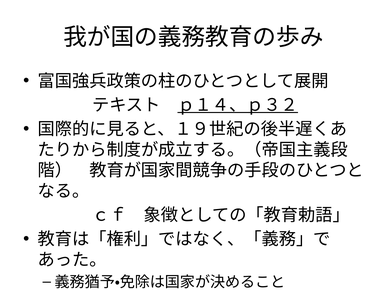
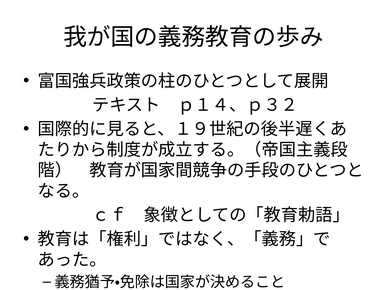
ｐ１４、ｐ３２ underline: present -> none
